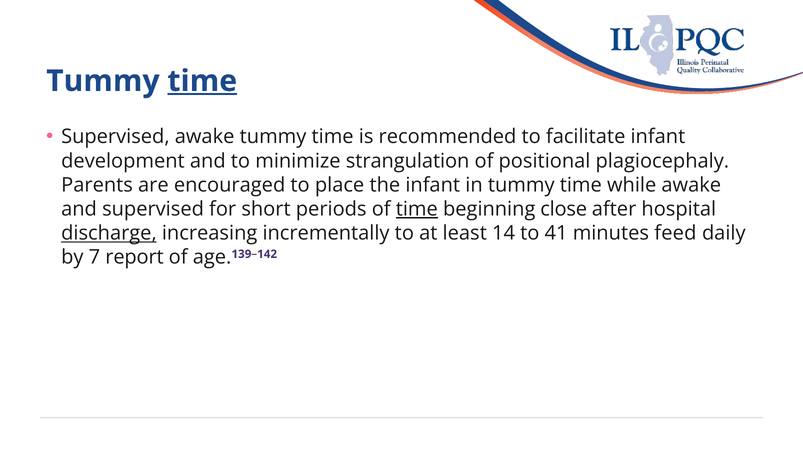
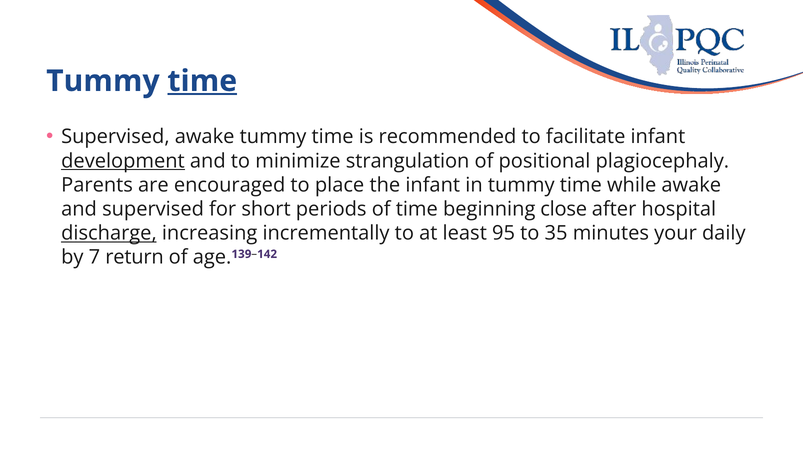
development underline: none -> present
time at (417, 209) underline: present -> none
14: 14 -> 95
41: 41 -> 35
feed: feed -> your
report: report -> return
